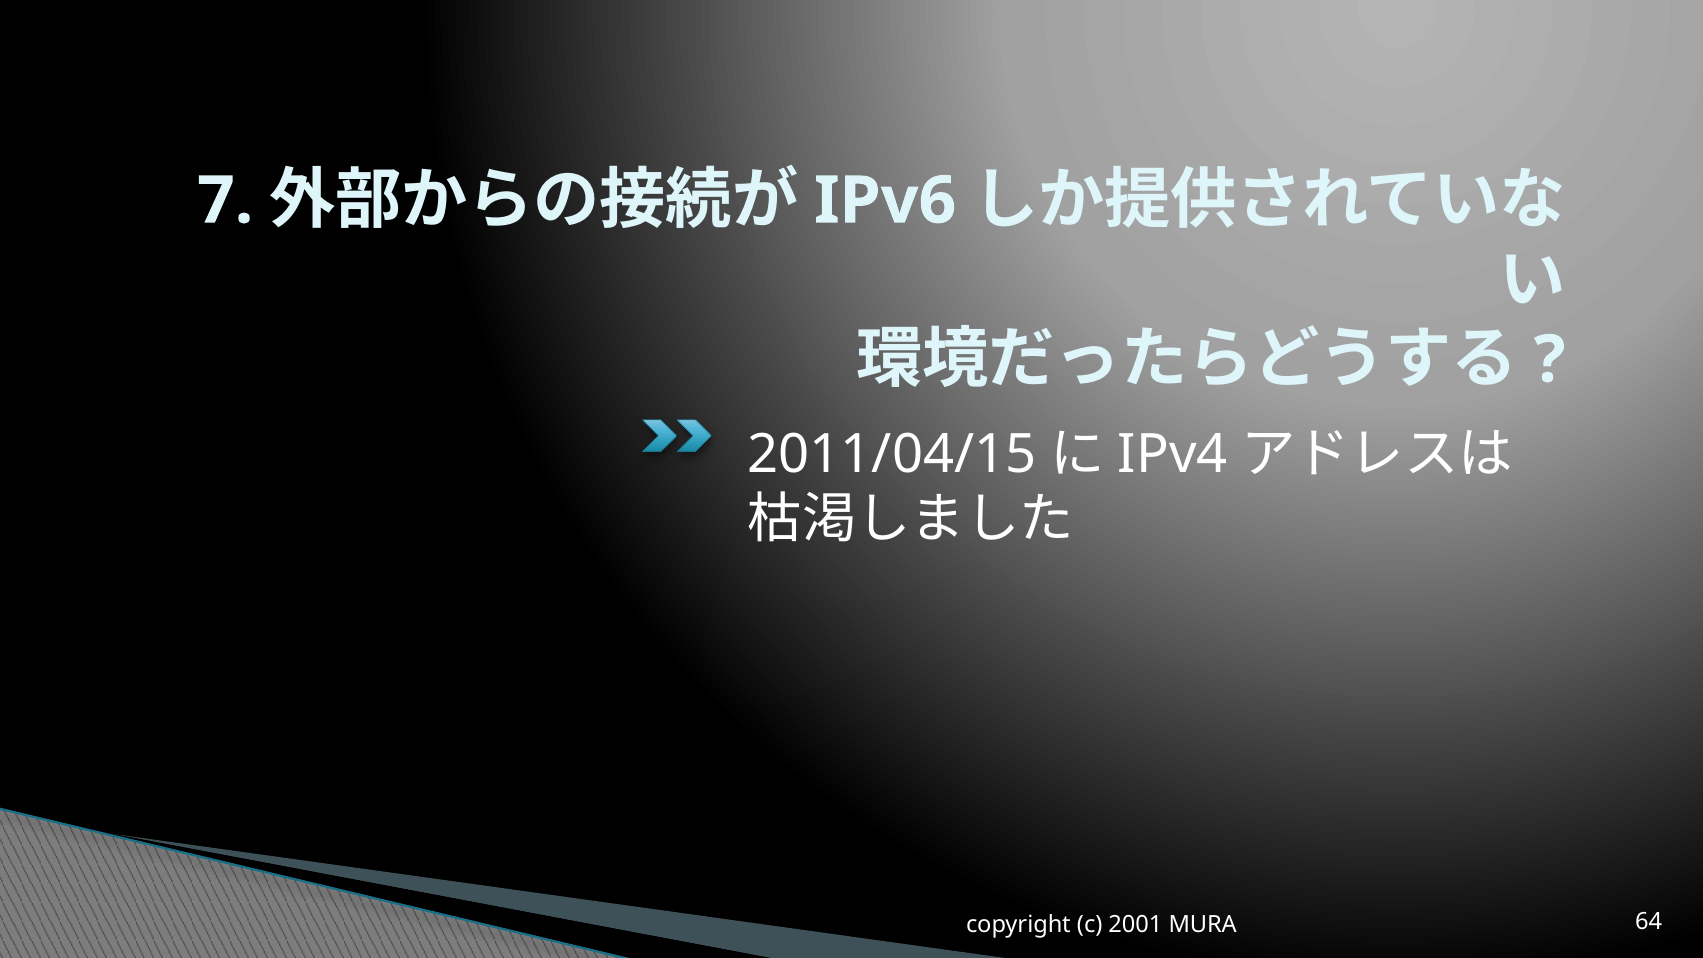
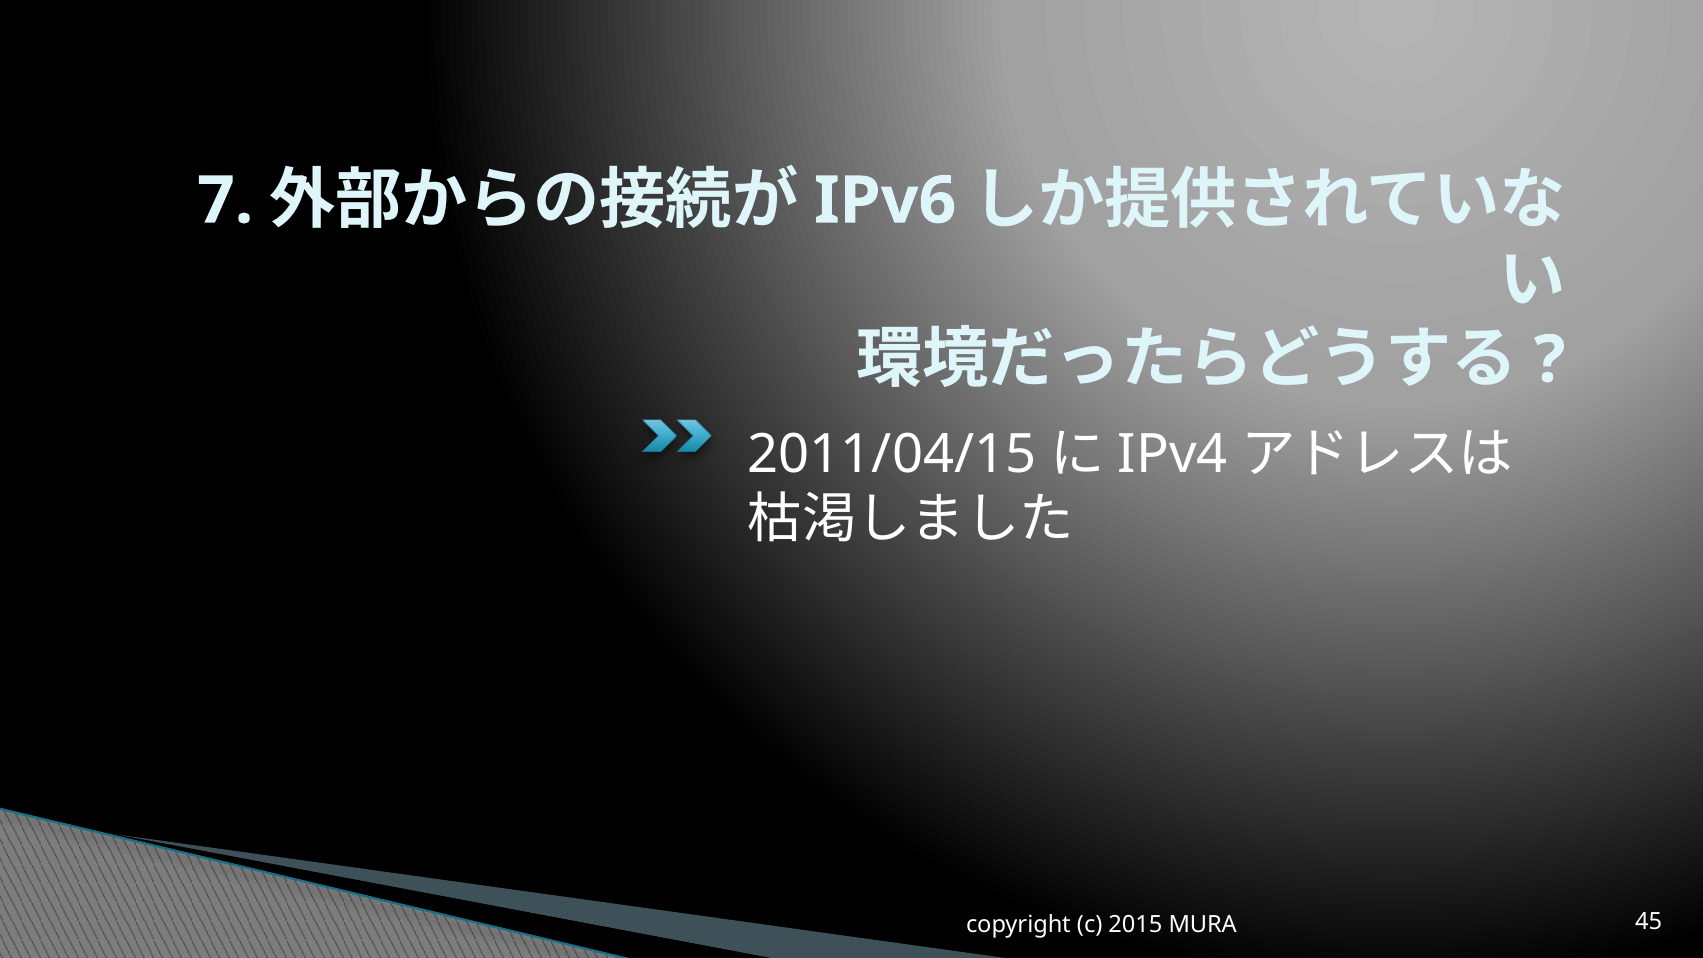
2001: 2001 -> 2015
64: 64 -> 45
